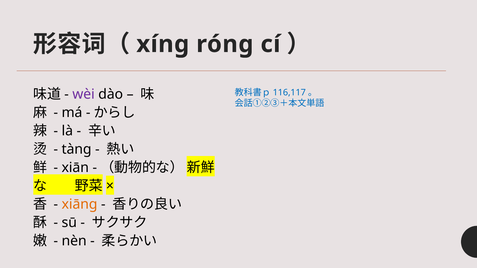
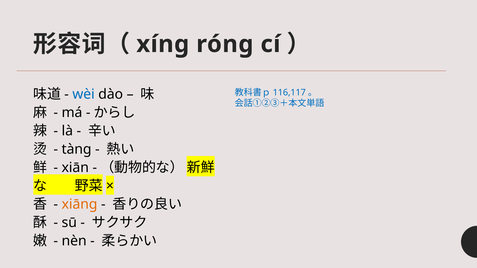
wèi colour: purple -> blue
